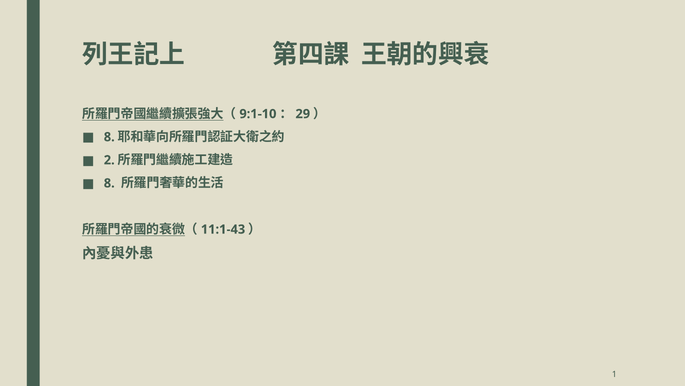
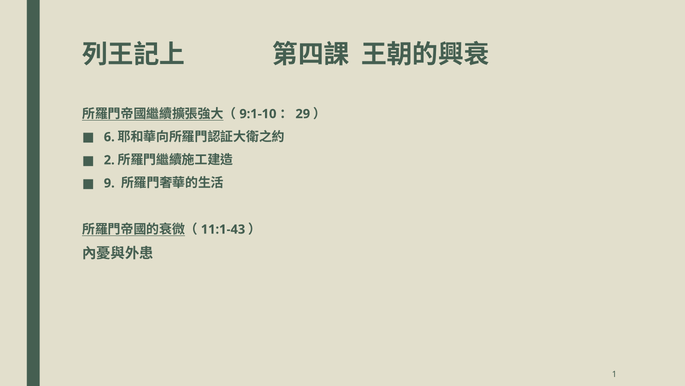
8 at (109, 137): 8 -> 6
8 at (109, 183): 8 -> 9
